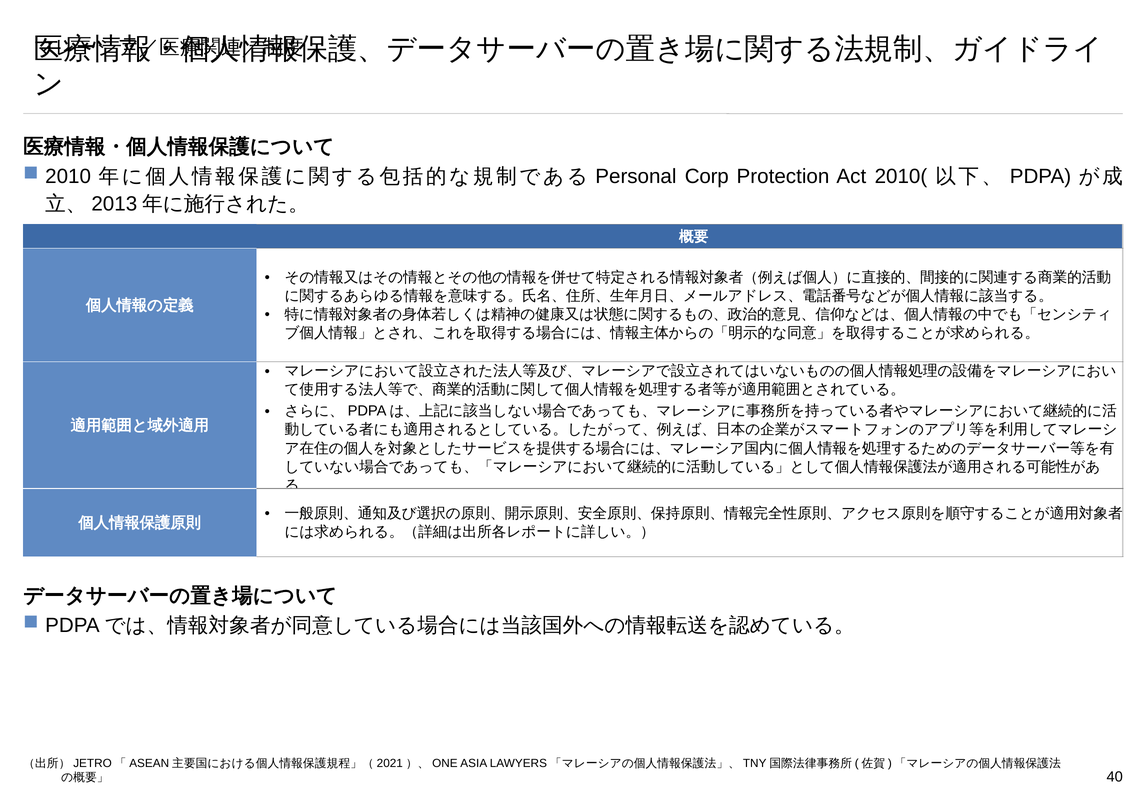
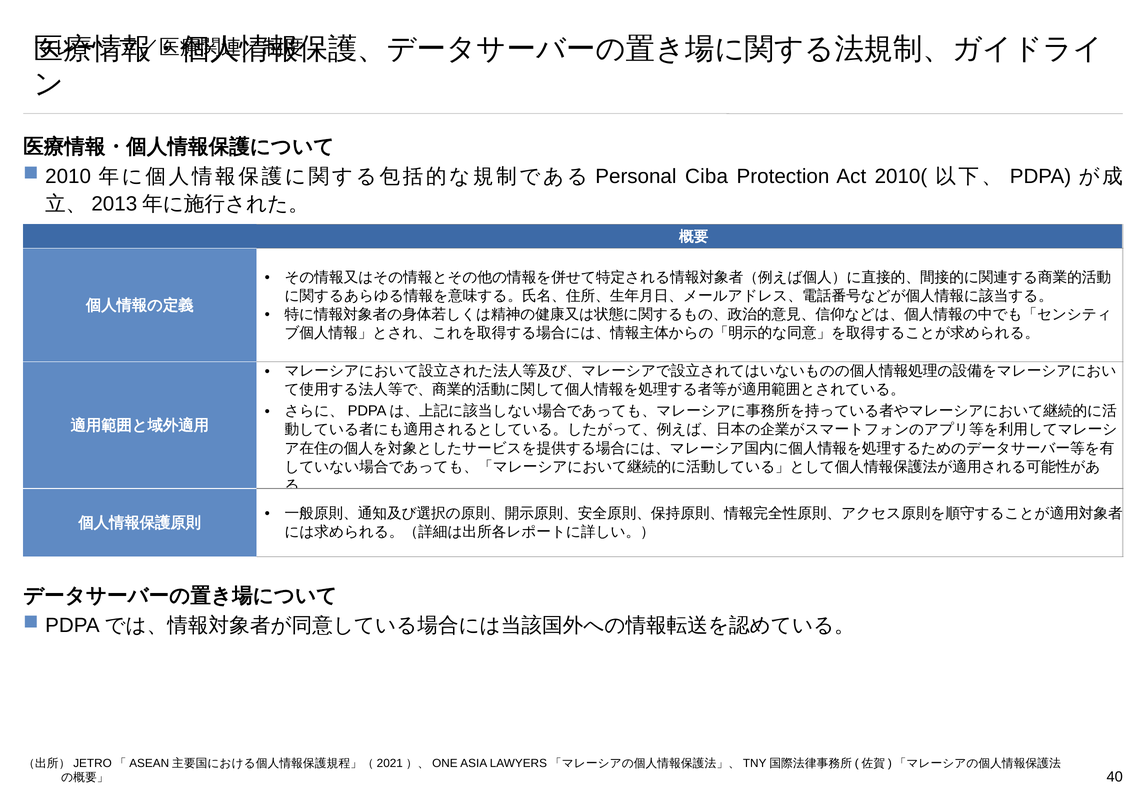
Corp: Corp -> Ciba
